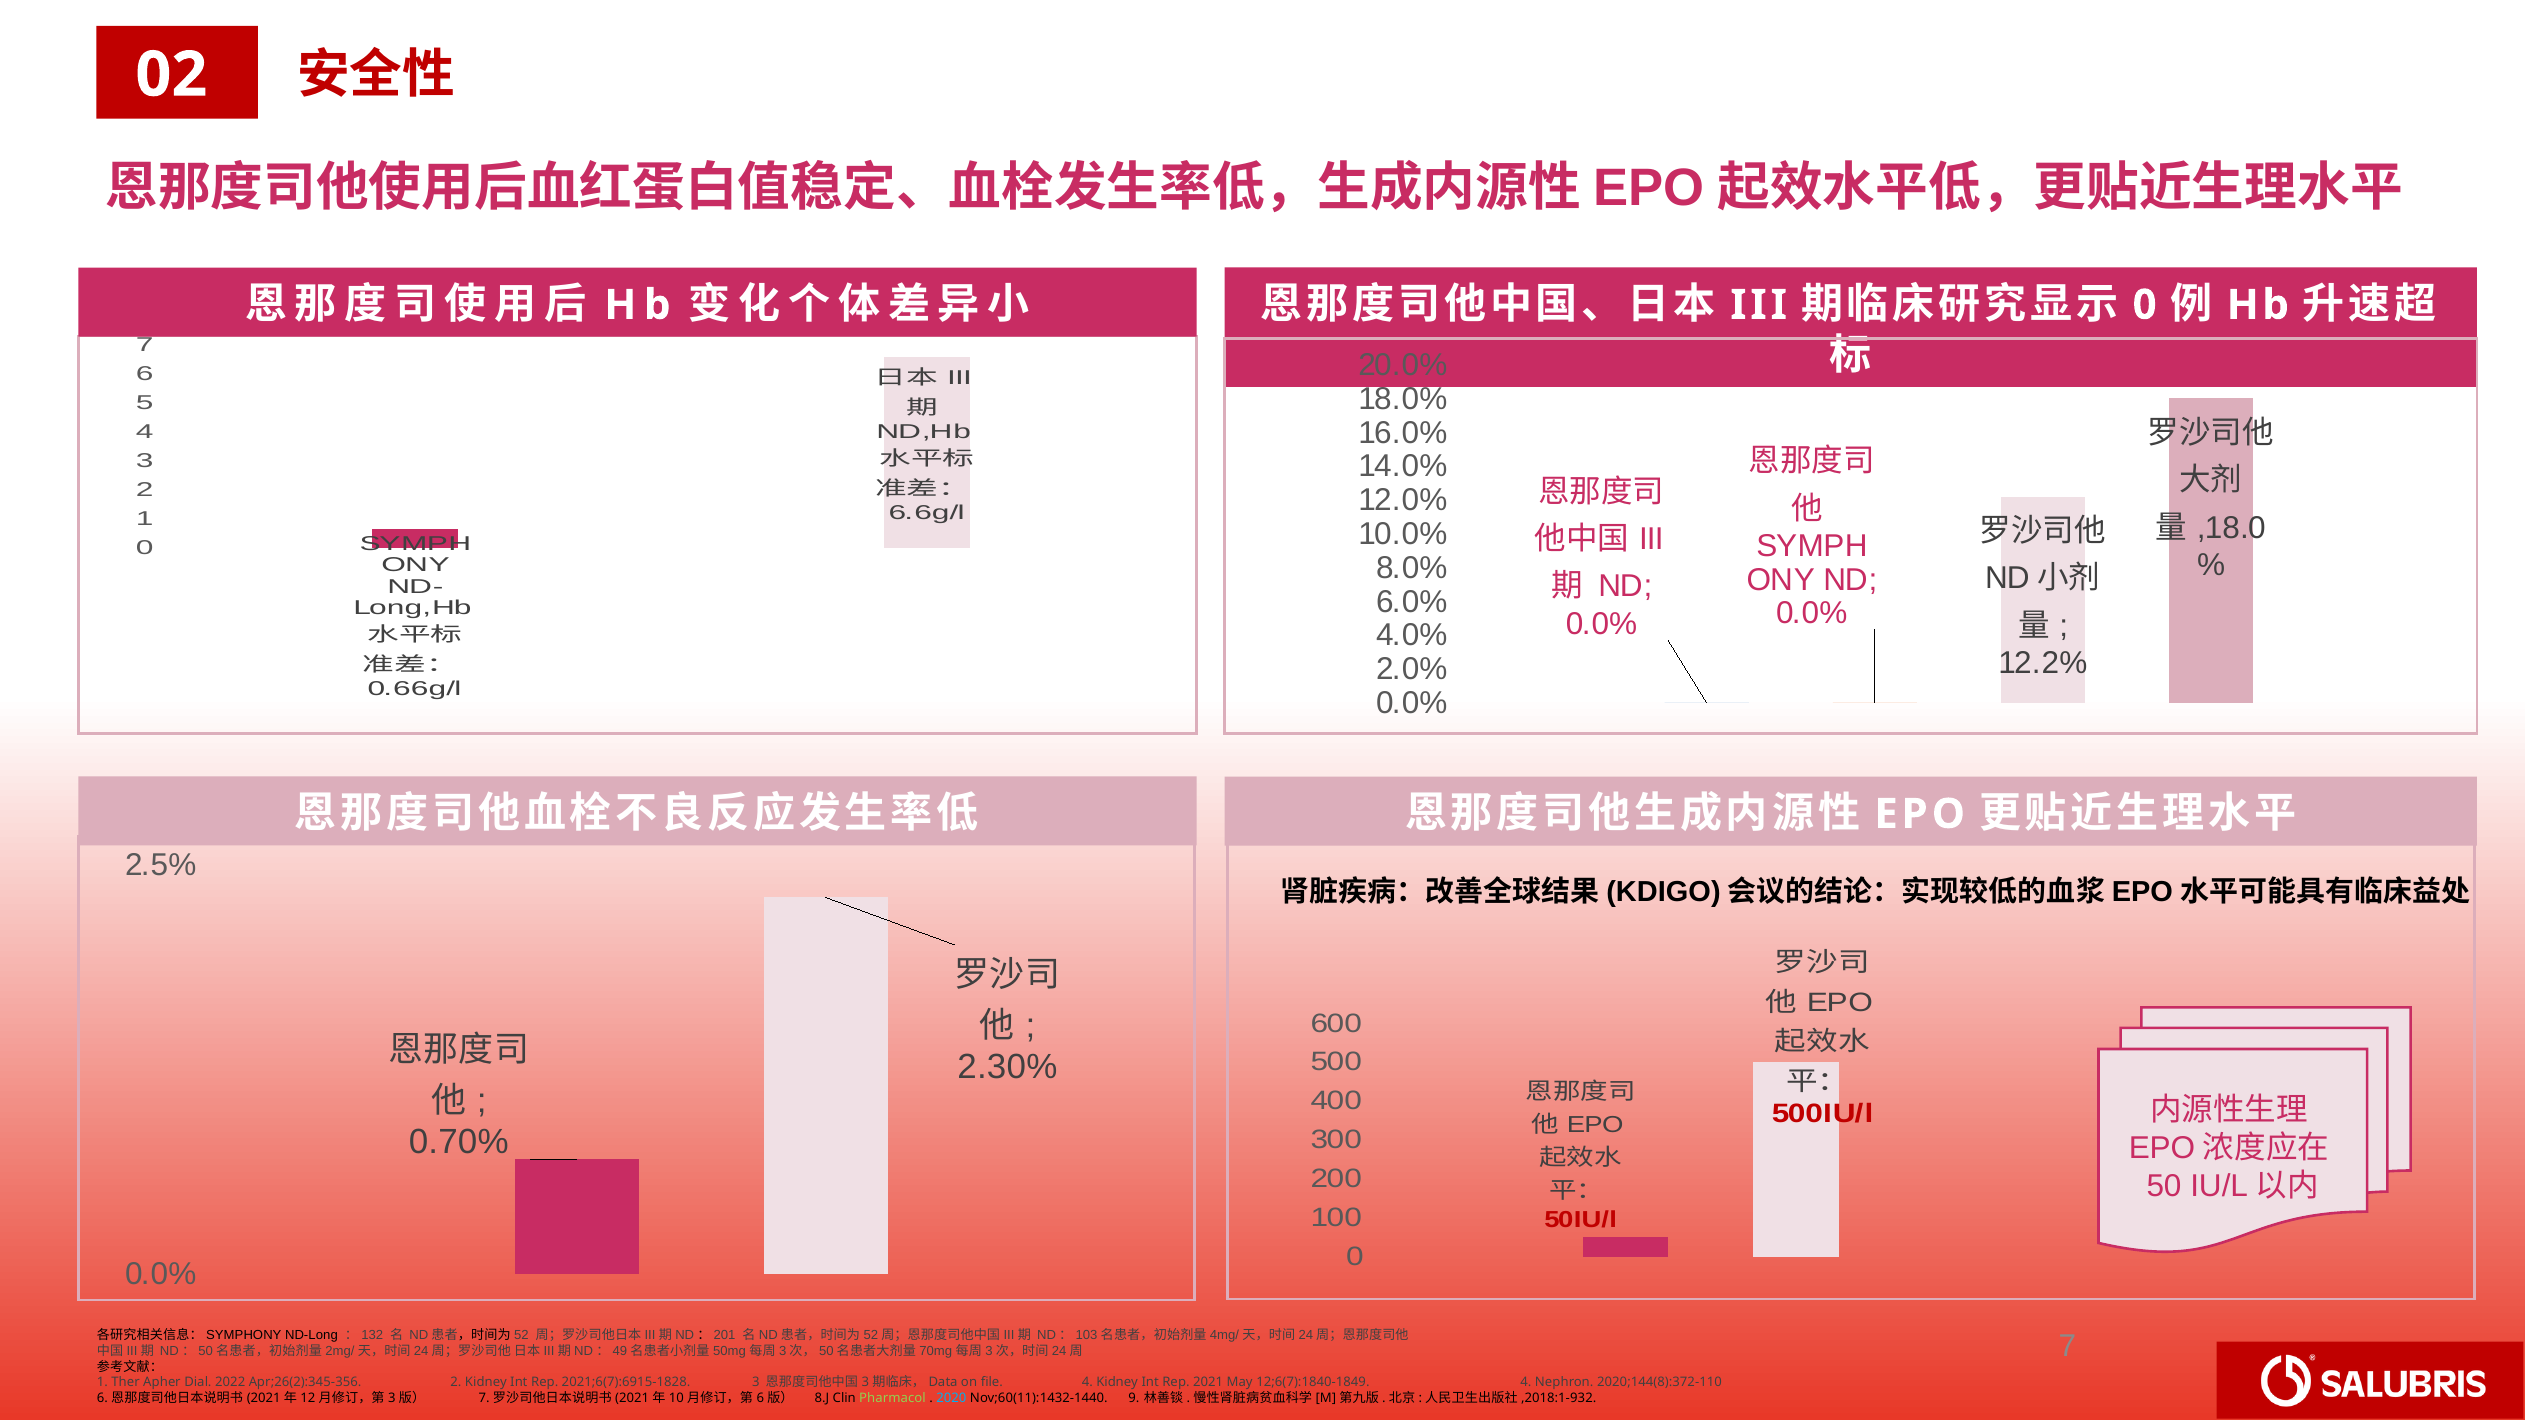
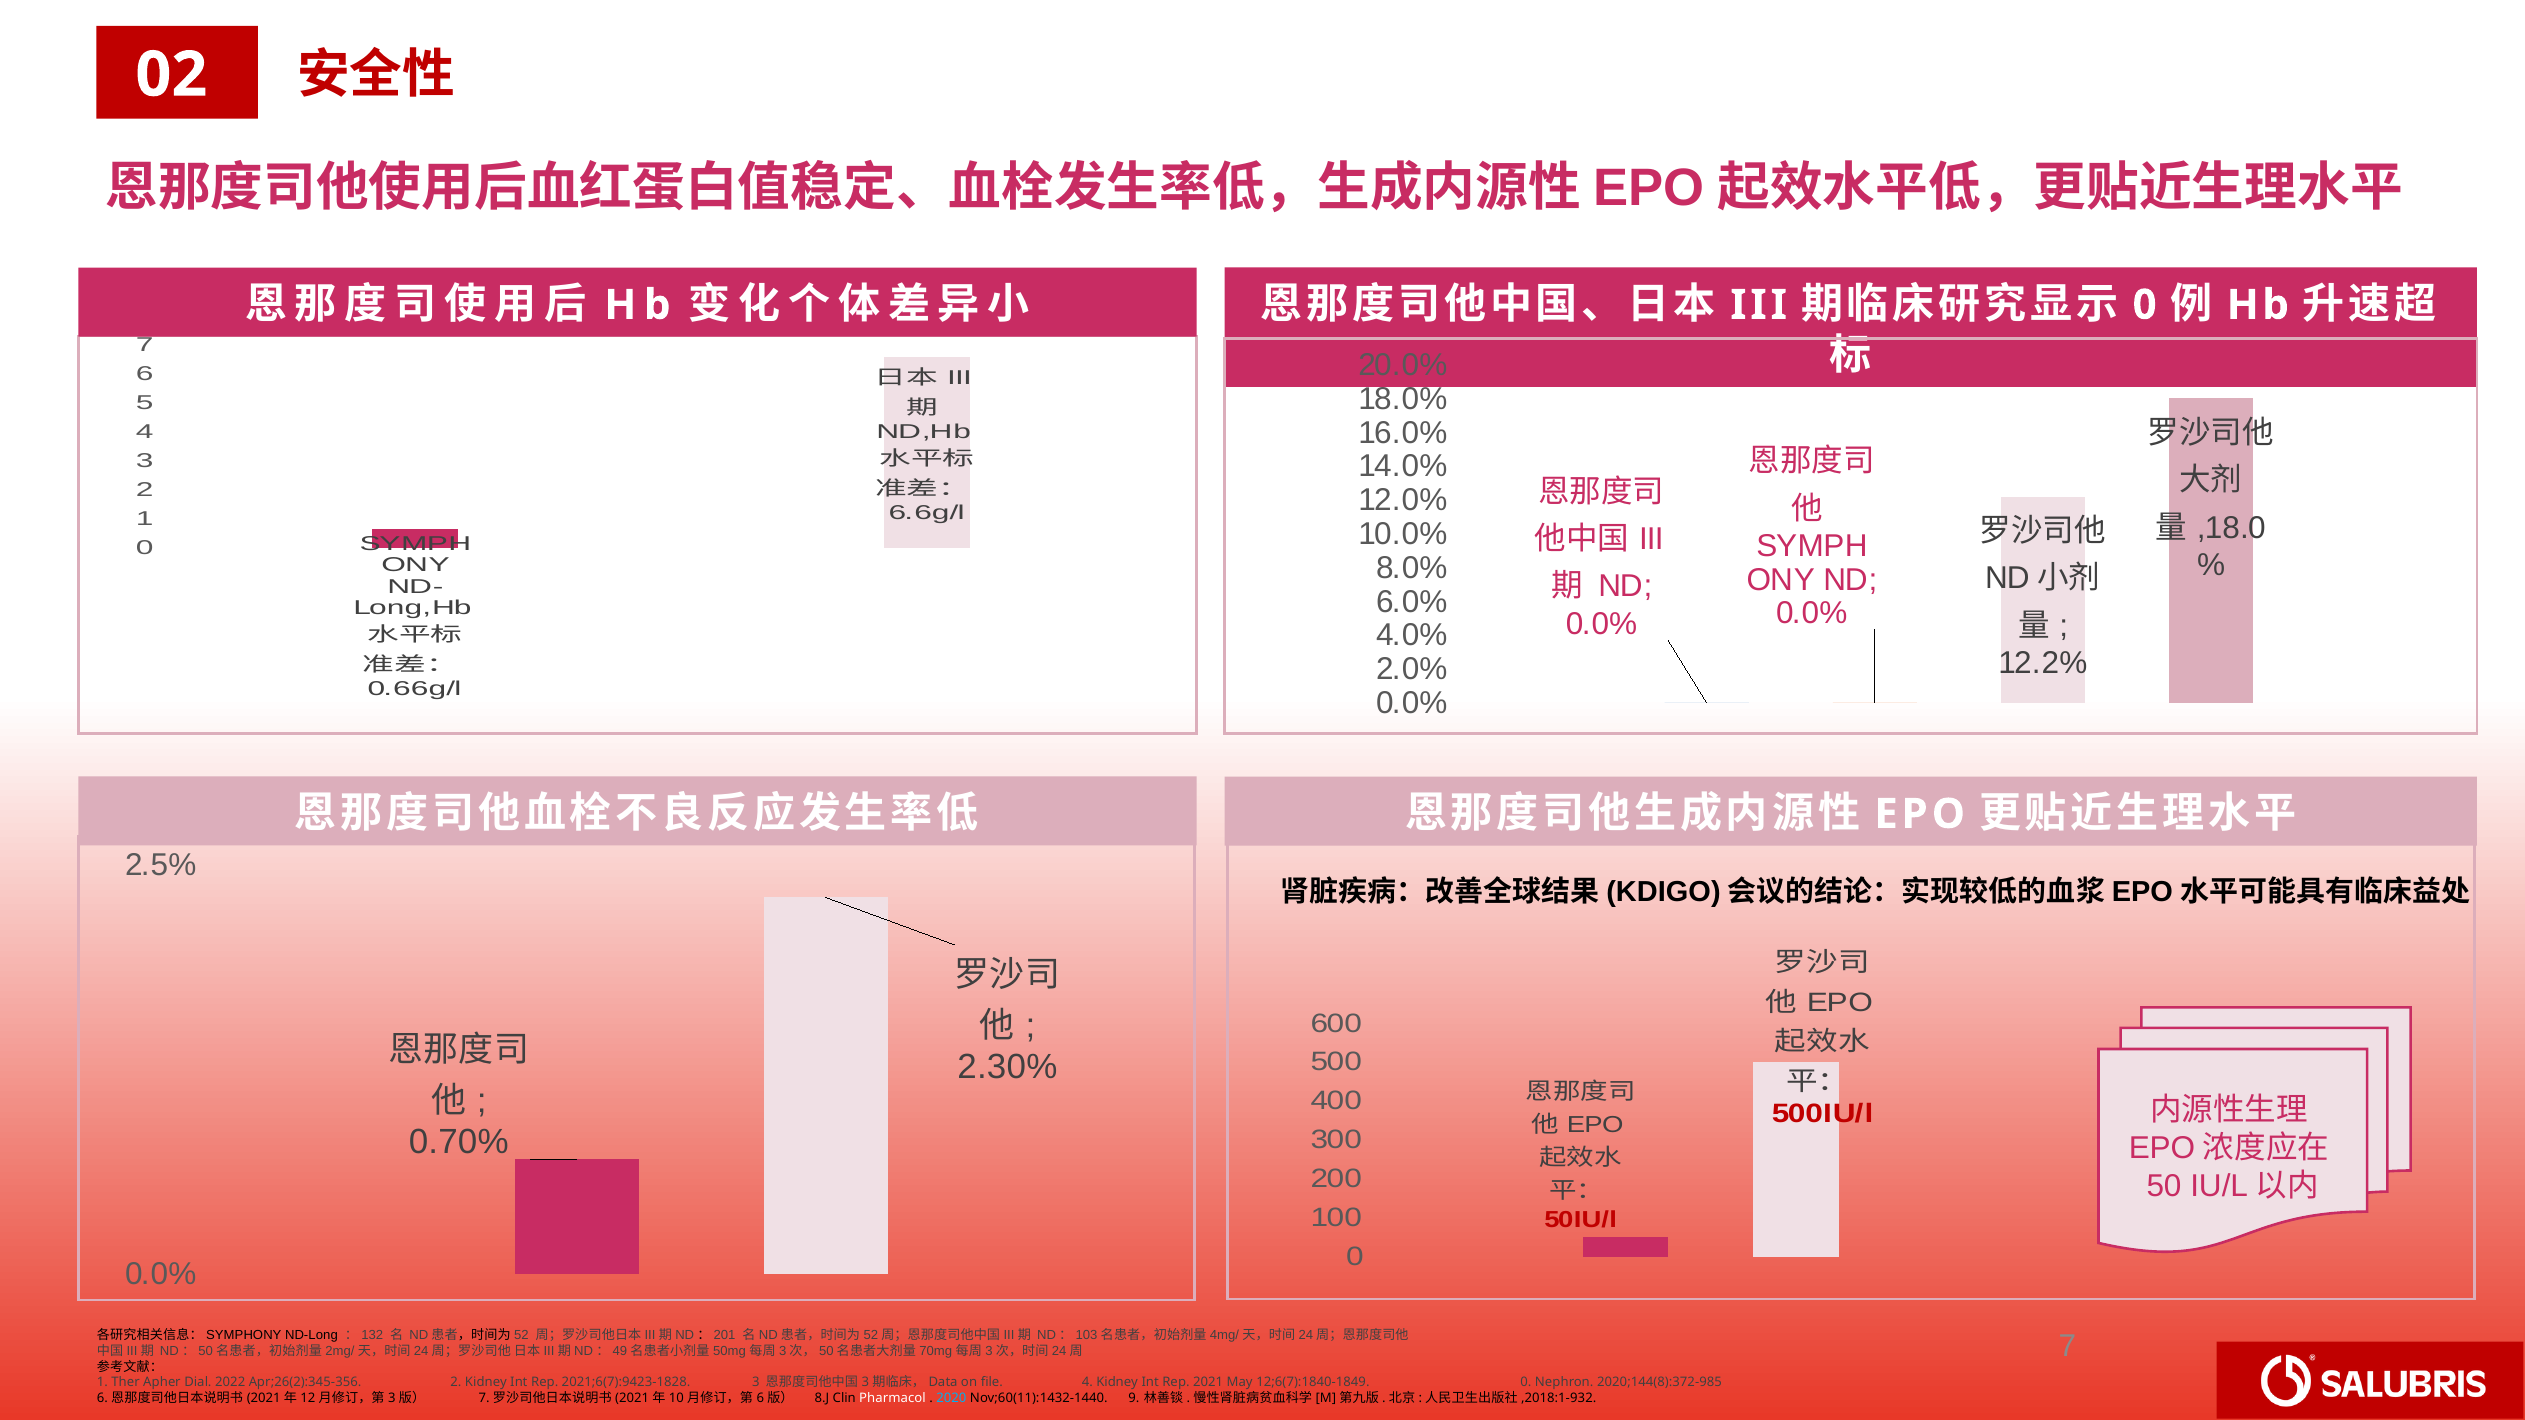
2021;6(7):6915-1828: 2021;6(7):6915-1828 -> 2021;6(7):9423-1828
12;6(7):1840-1849 4: 4 -> 0
2020;144(8):372-110: 2020;144(8):372-110 -> 2020;144(8):372-985
Pharmacol colour: light green -> white
